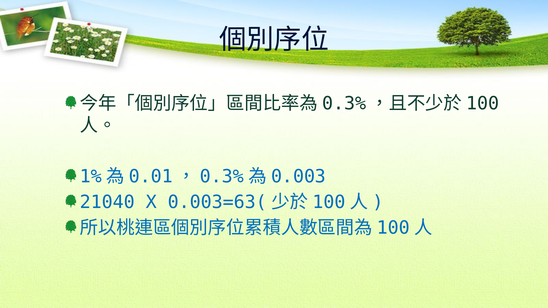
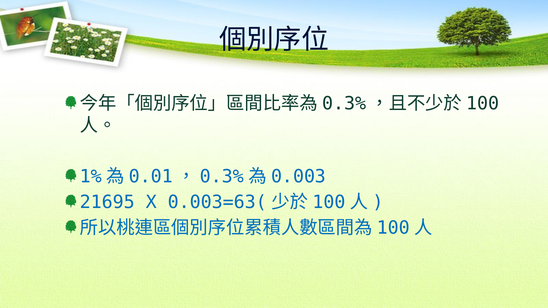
21040: 21040 -> 21695
